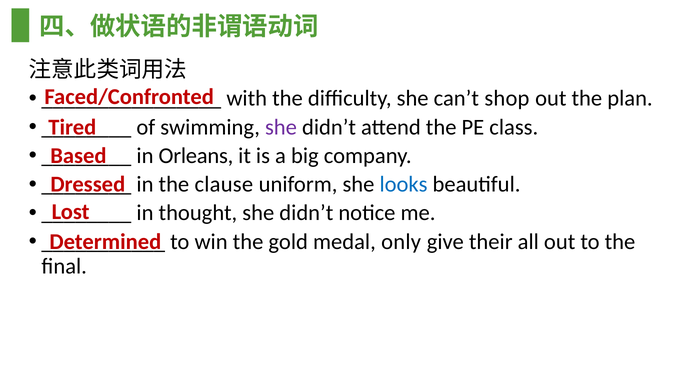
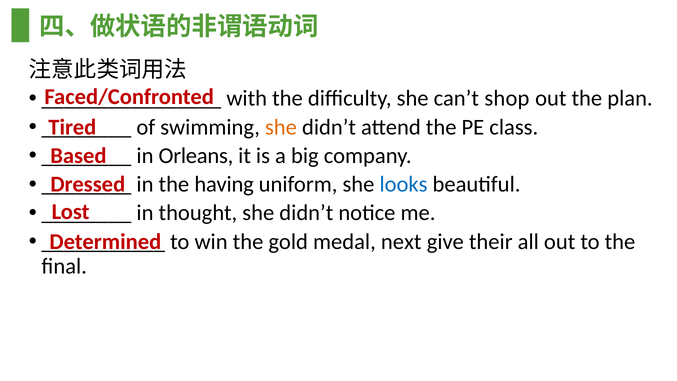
she at (281, 127) colour: purple -> orange
clause: clause -> having
only: only -> next
